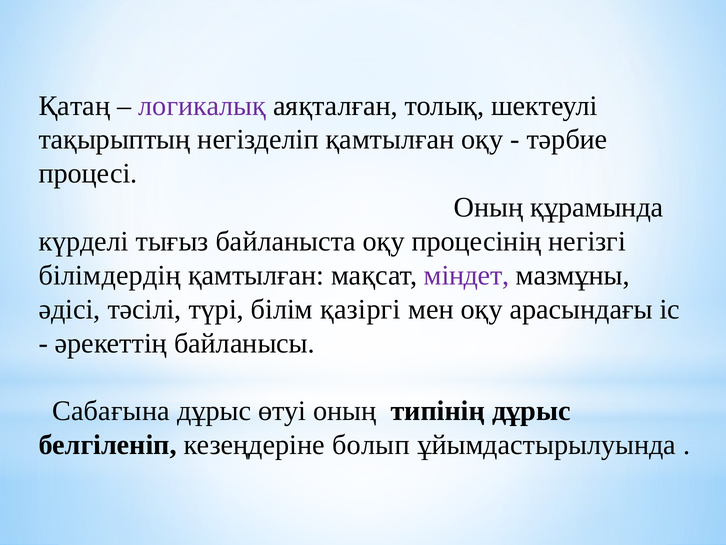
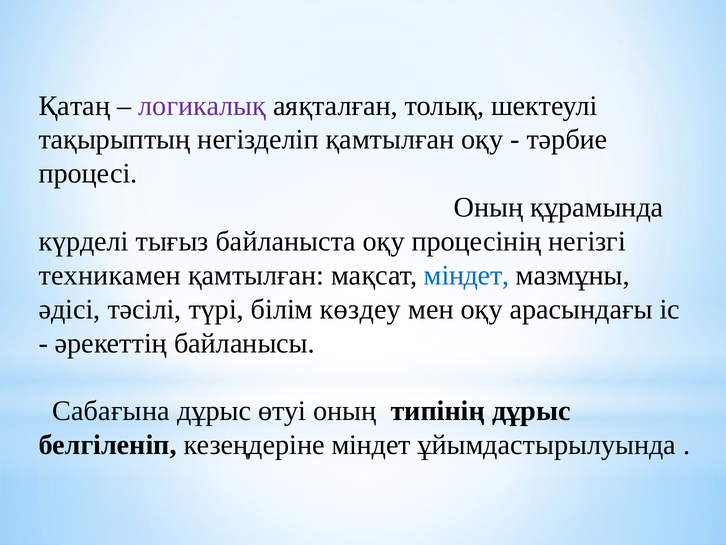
білімдердің: білімдердің -> техникамен
міндет at (467, 275) colour: purple -> blue
қазіргі: қазіргі -> көздеу
кезеңдеріне болып: болып -> міндет
